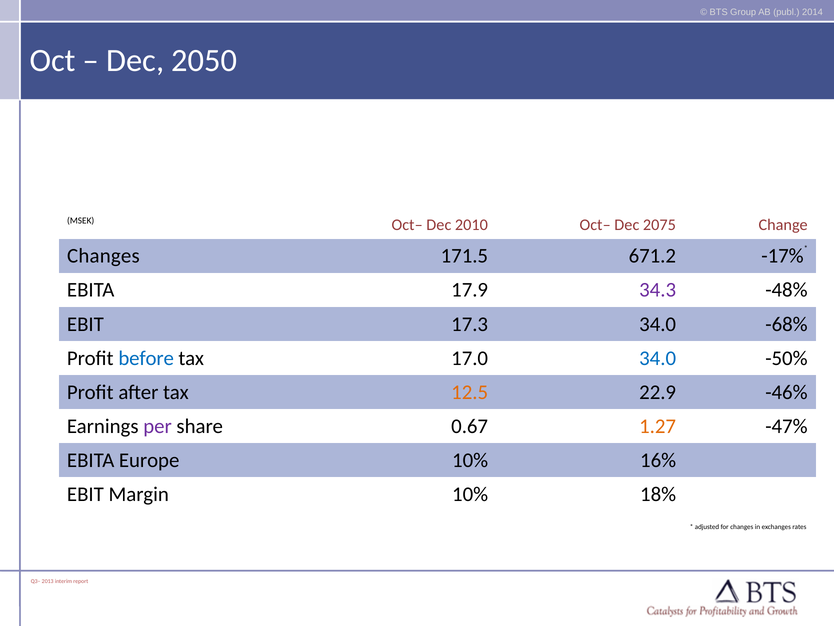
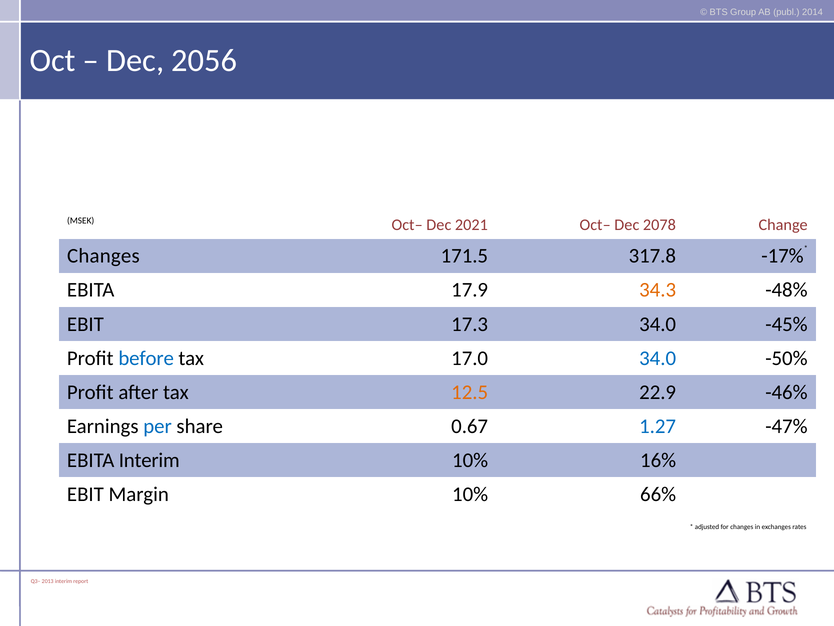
2050: 2050 -> 2056
2010: 2010 -> 2021
2075: 2075 -> 2078
671.2: 671.2 -> 317.8
34.3 colour: purple -> orange
-68%: -68% -> -45%
per colour: purple -> blue
1.27 colour: orange -> blue
EBITA Europe: Europe -> Interim
18%: 18% -> 66%
